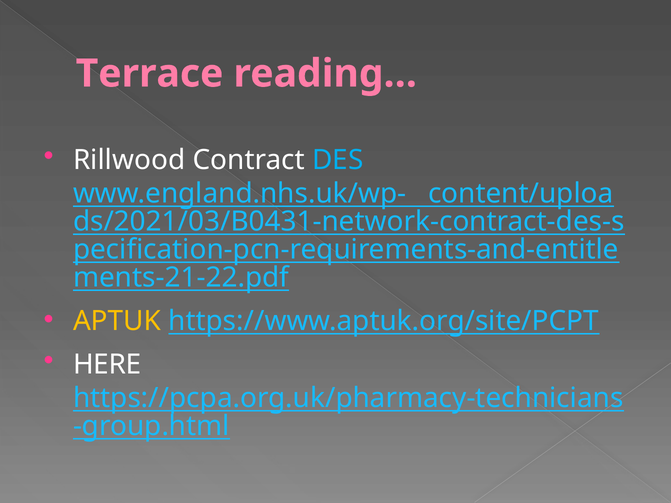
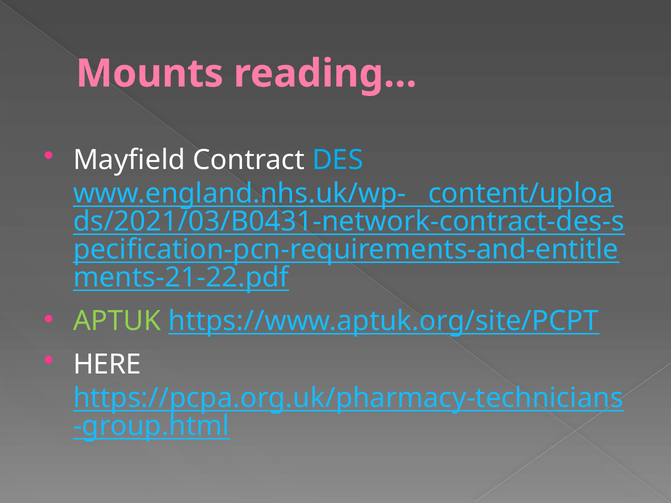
Terrace: Terrace -> Mounts
Rillwood: Rillwood -> Mayfield
APTUK colour: yellow -> light green
